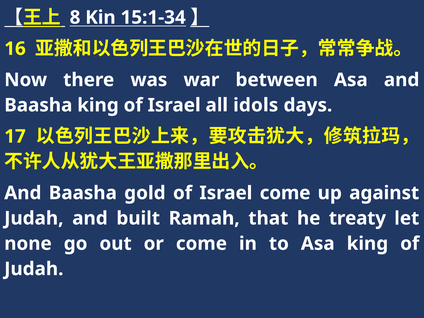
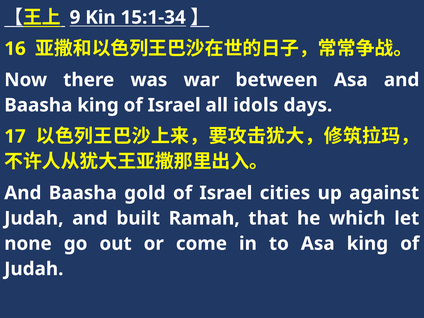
8: 8 -> 9
Israel come: come -> cities
treaty: treaty -> which
